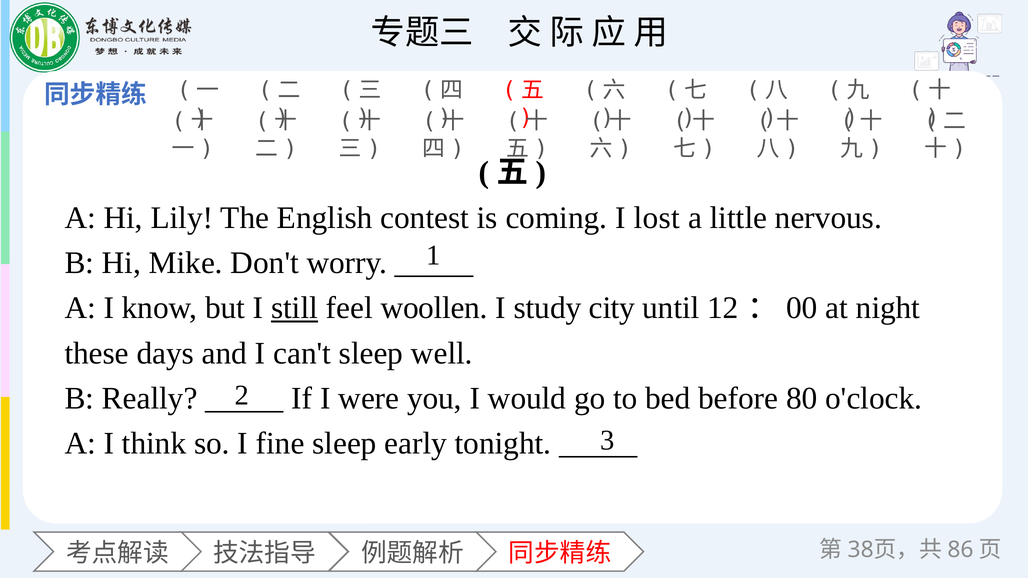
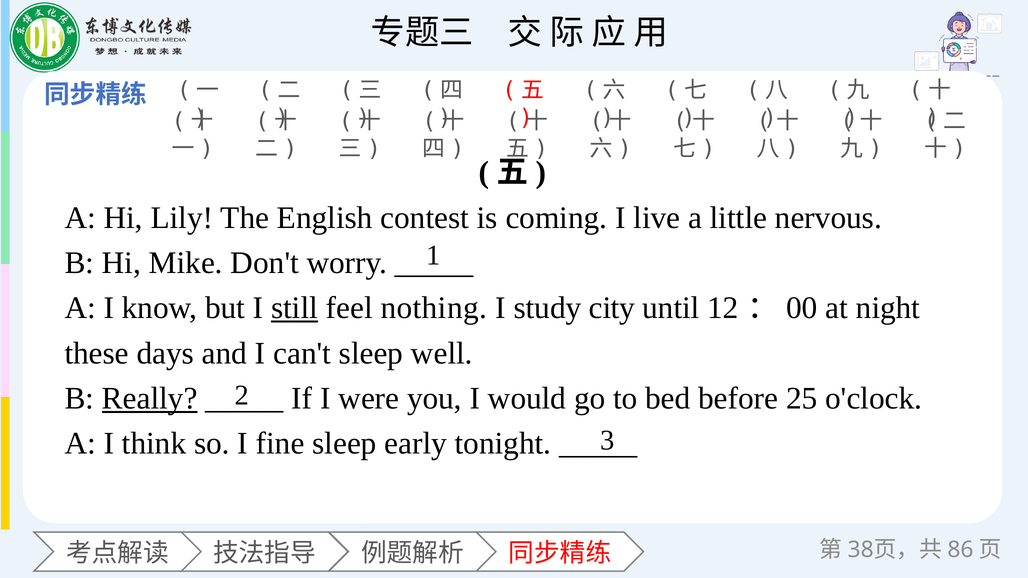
lost: lost -> live
woollen: woollen -> nothing
Really underline: none -> present
80: 80 -> 25
